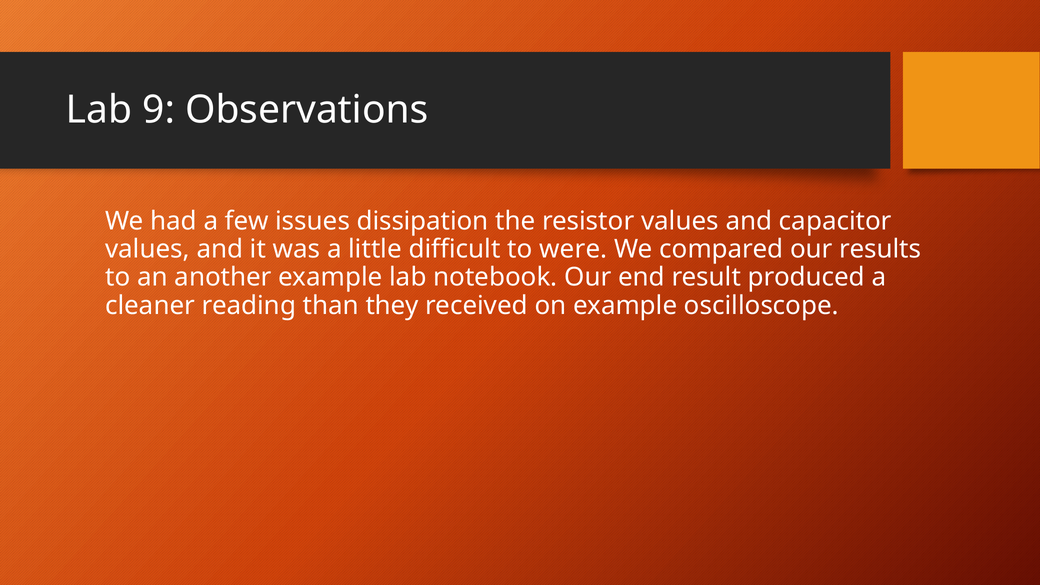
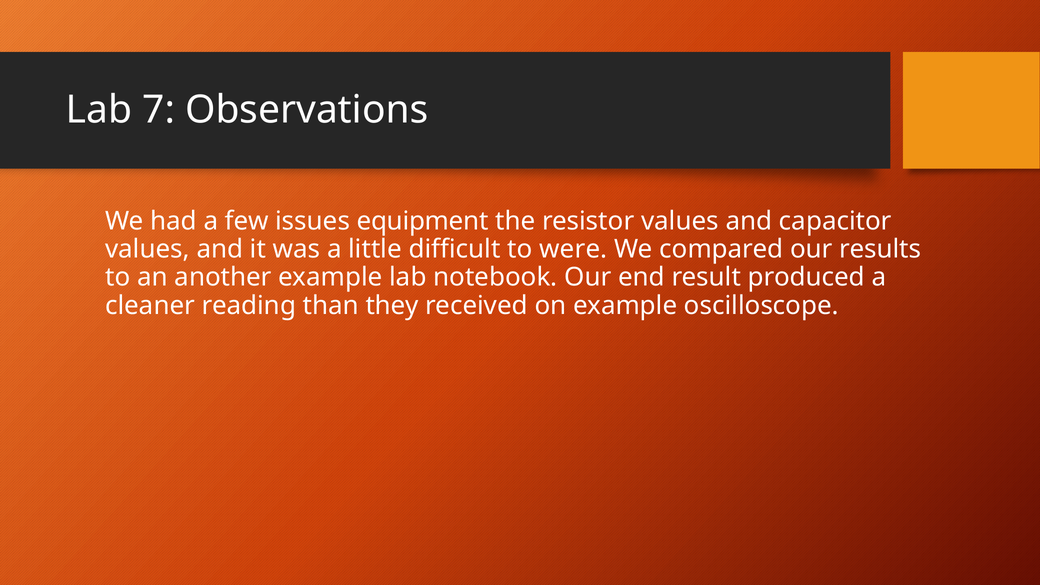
9: 9 -> 7
dissipation: dissipation -> equipment
